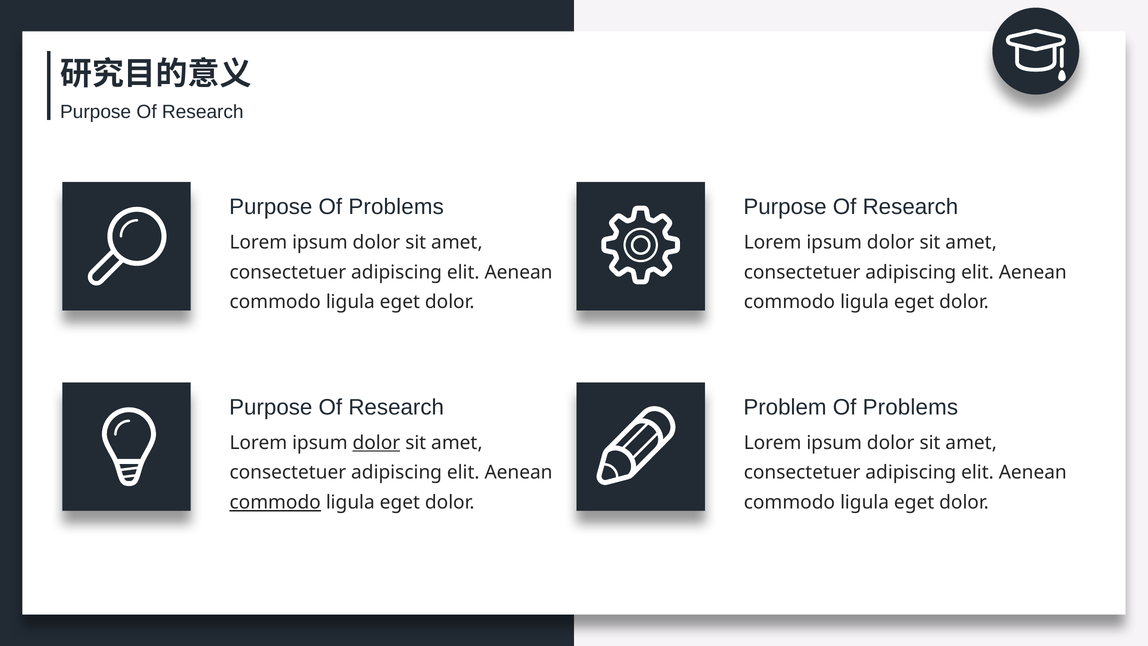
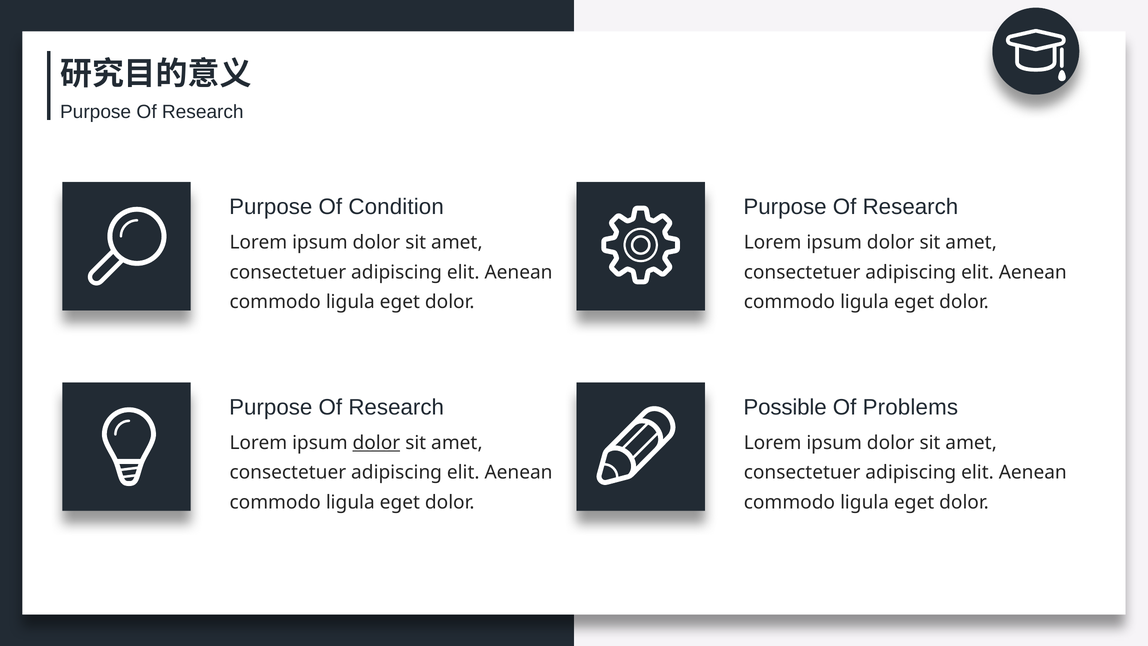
Purpose Of Problems: Problems -> Condition
Problem: Problem -> Possible
commodo at (275, 502) underline: present -> none
